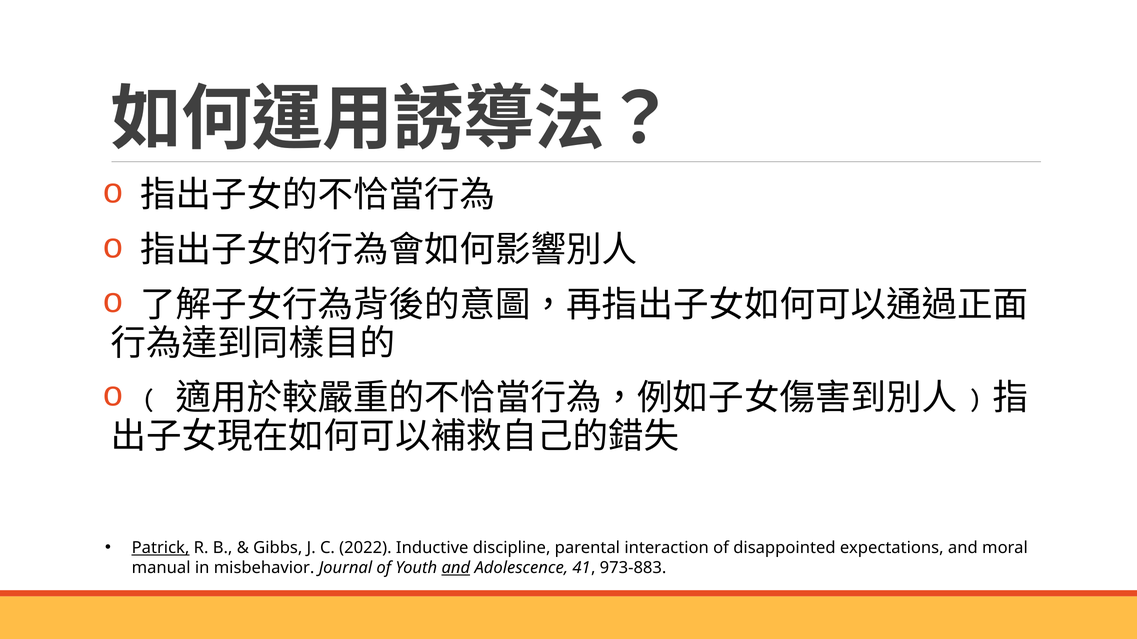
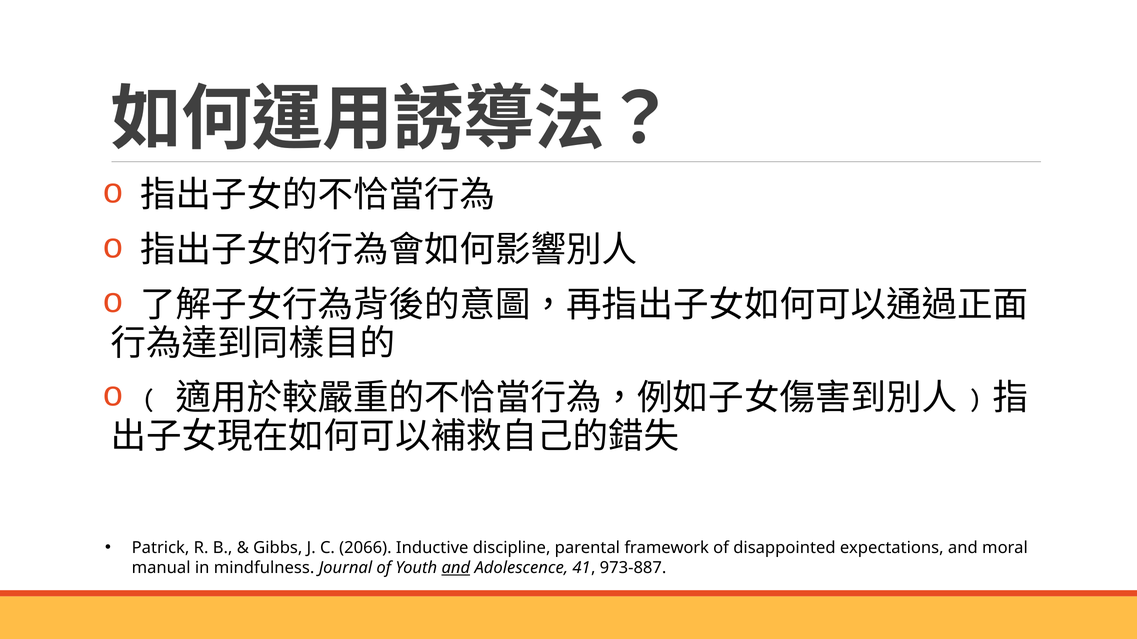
Patrick underline: present -> none
2022: 2022 -> 2066
interaction: interaction -> framework
misbehavior: misbehavior -> mindfulness
973-883: 973-883 -> 973-887
